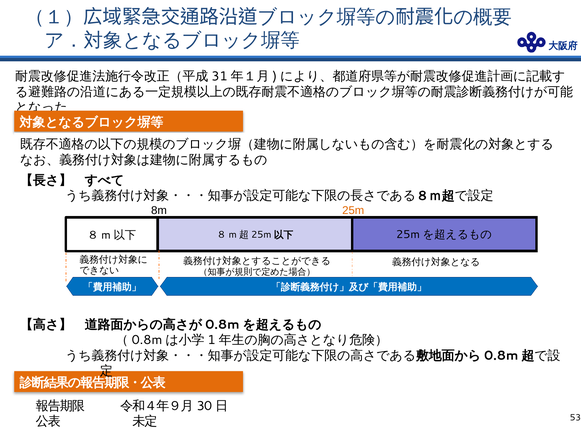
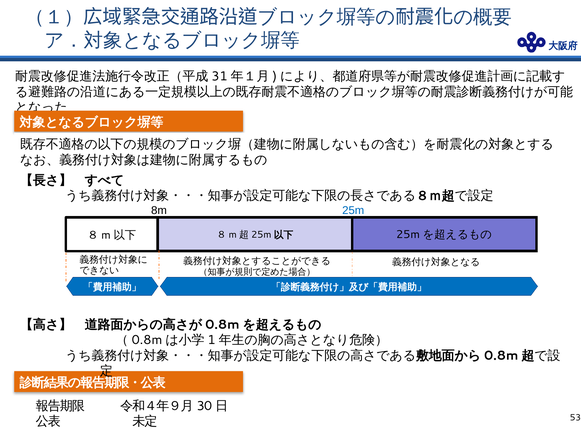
25m colour: orange -> blue
